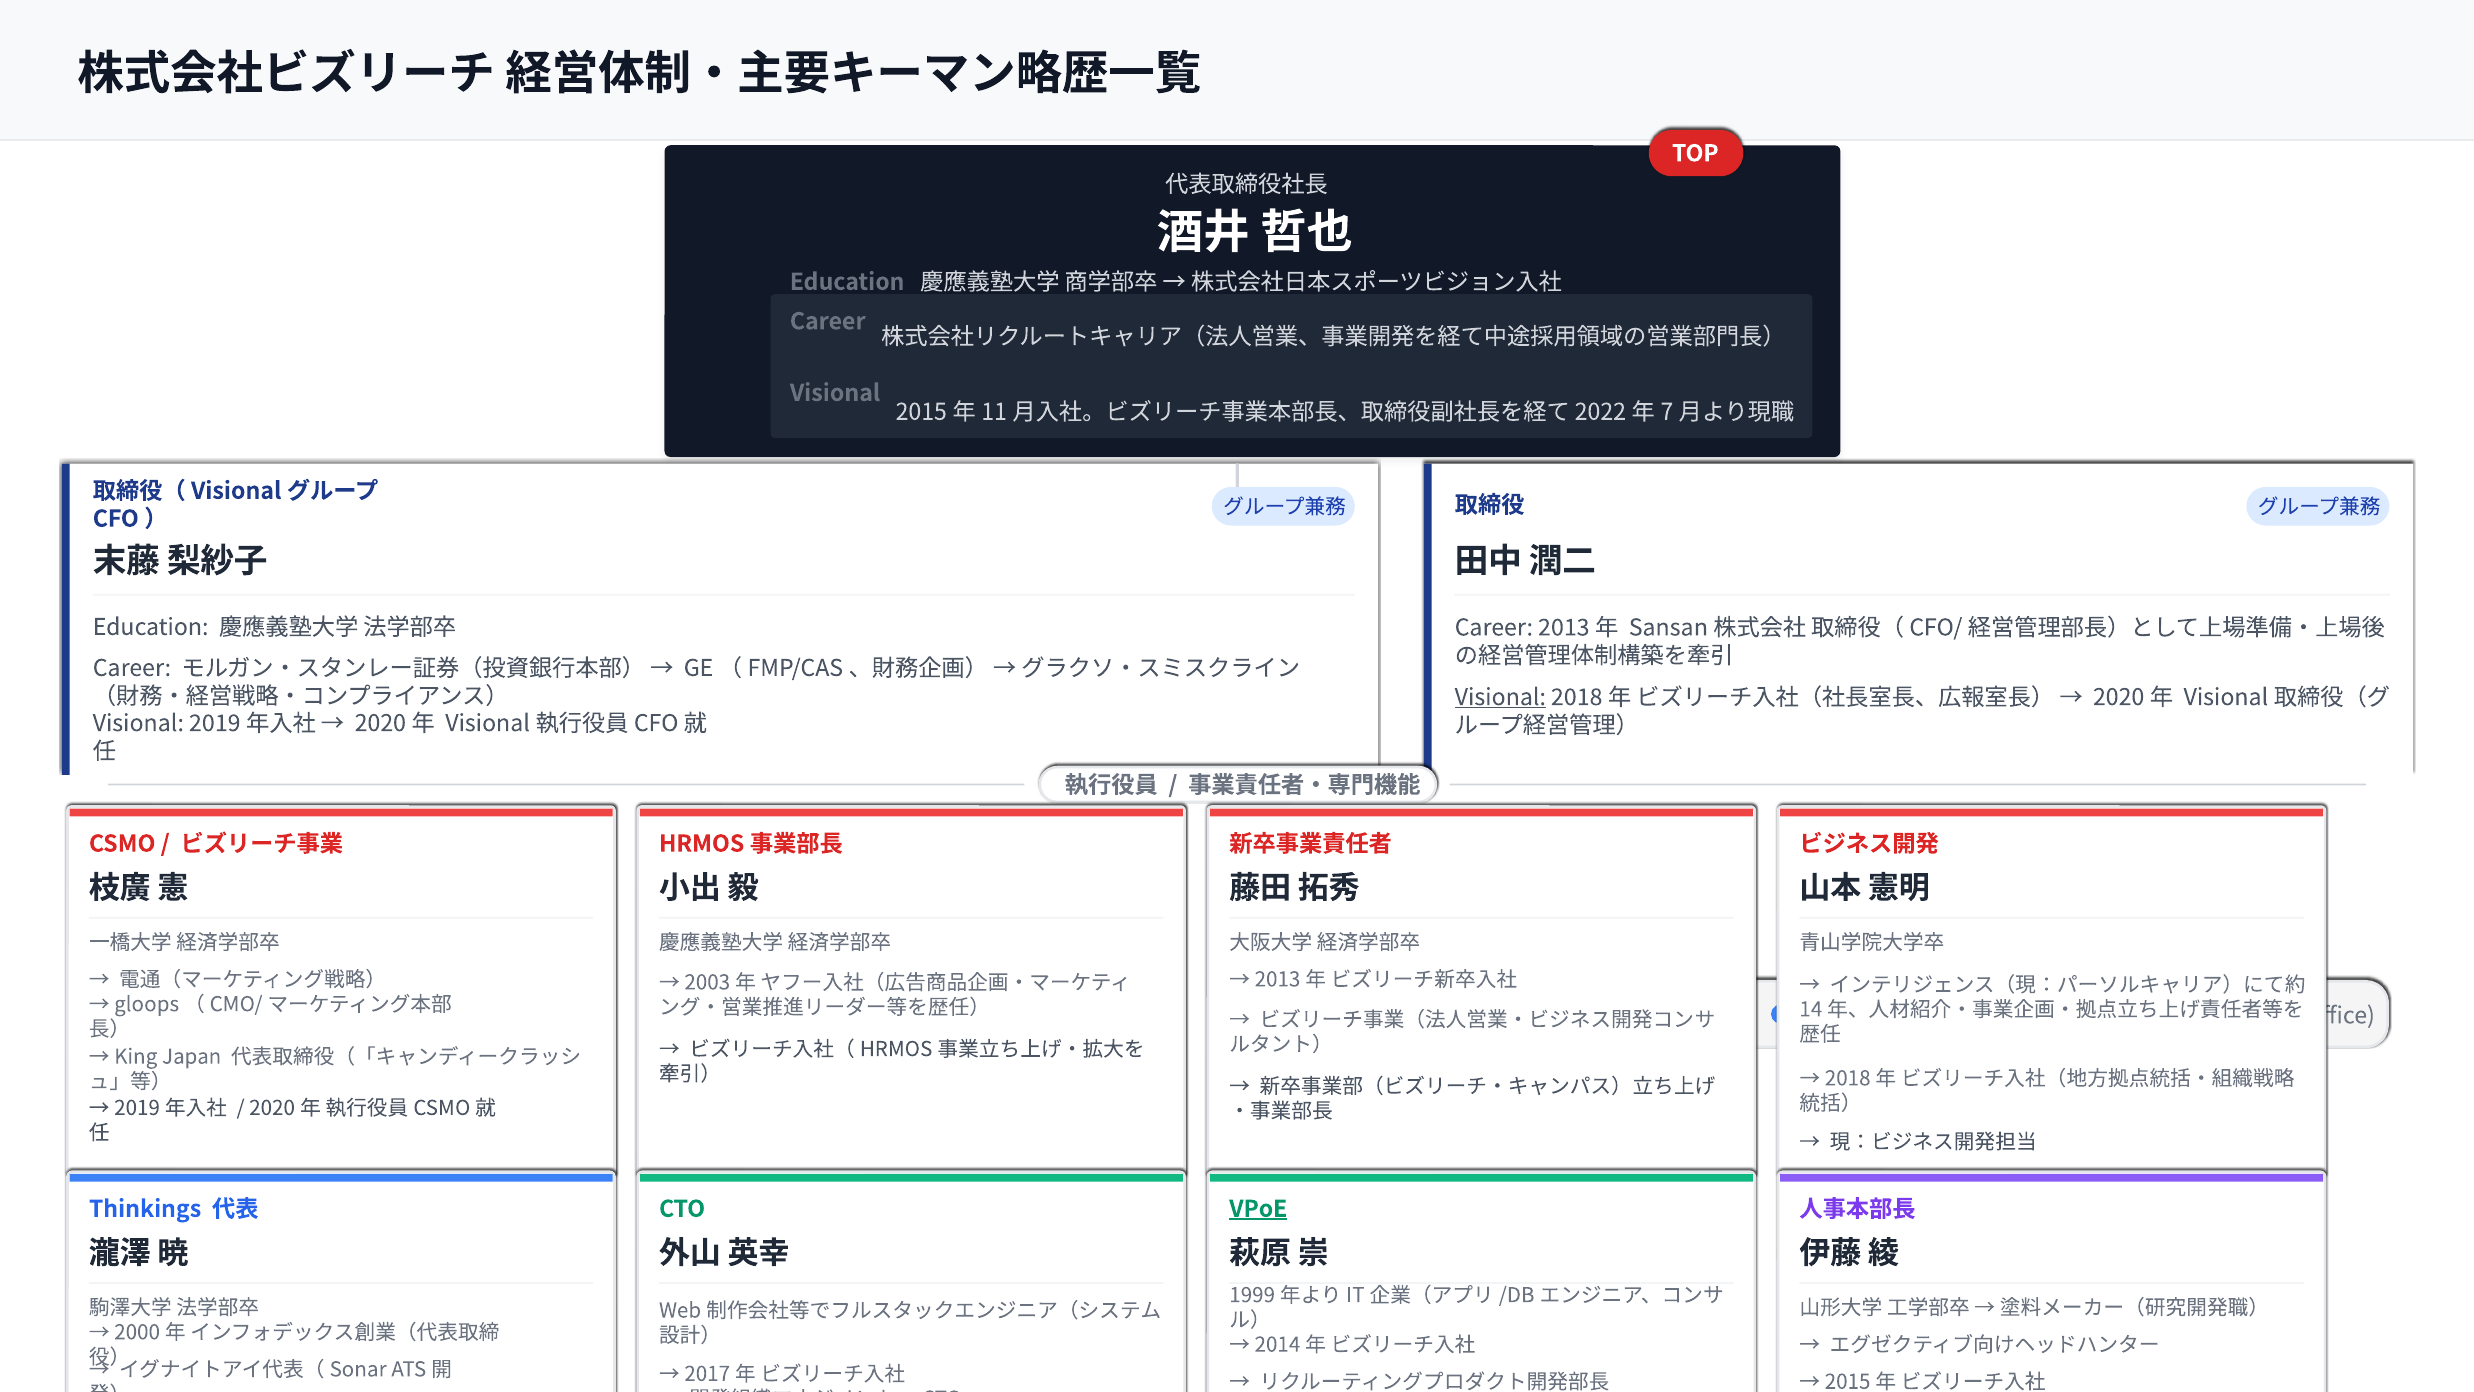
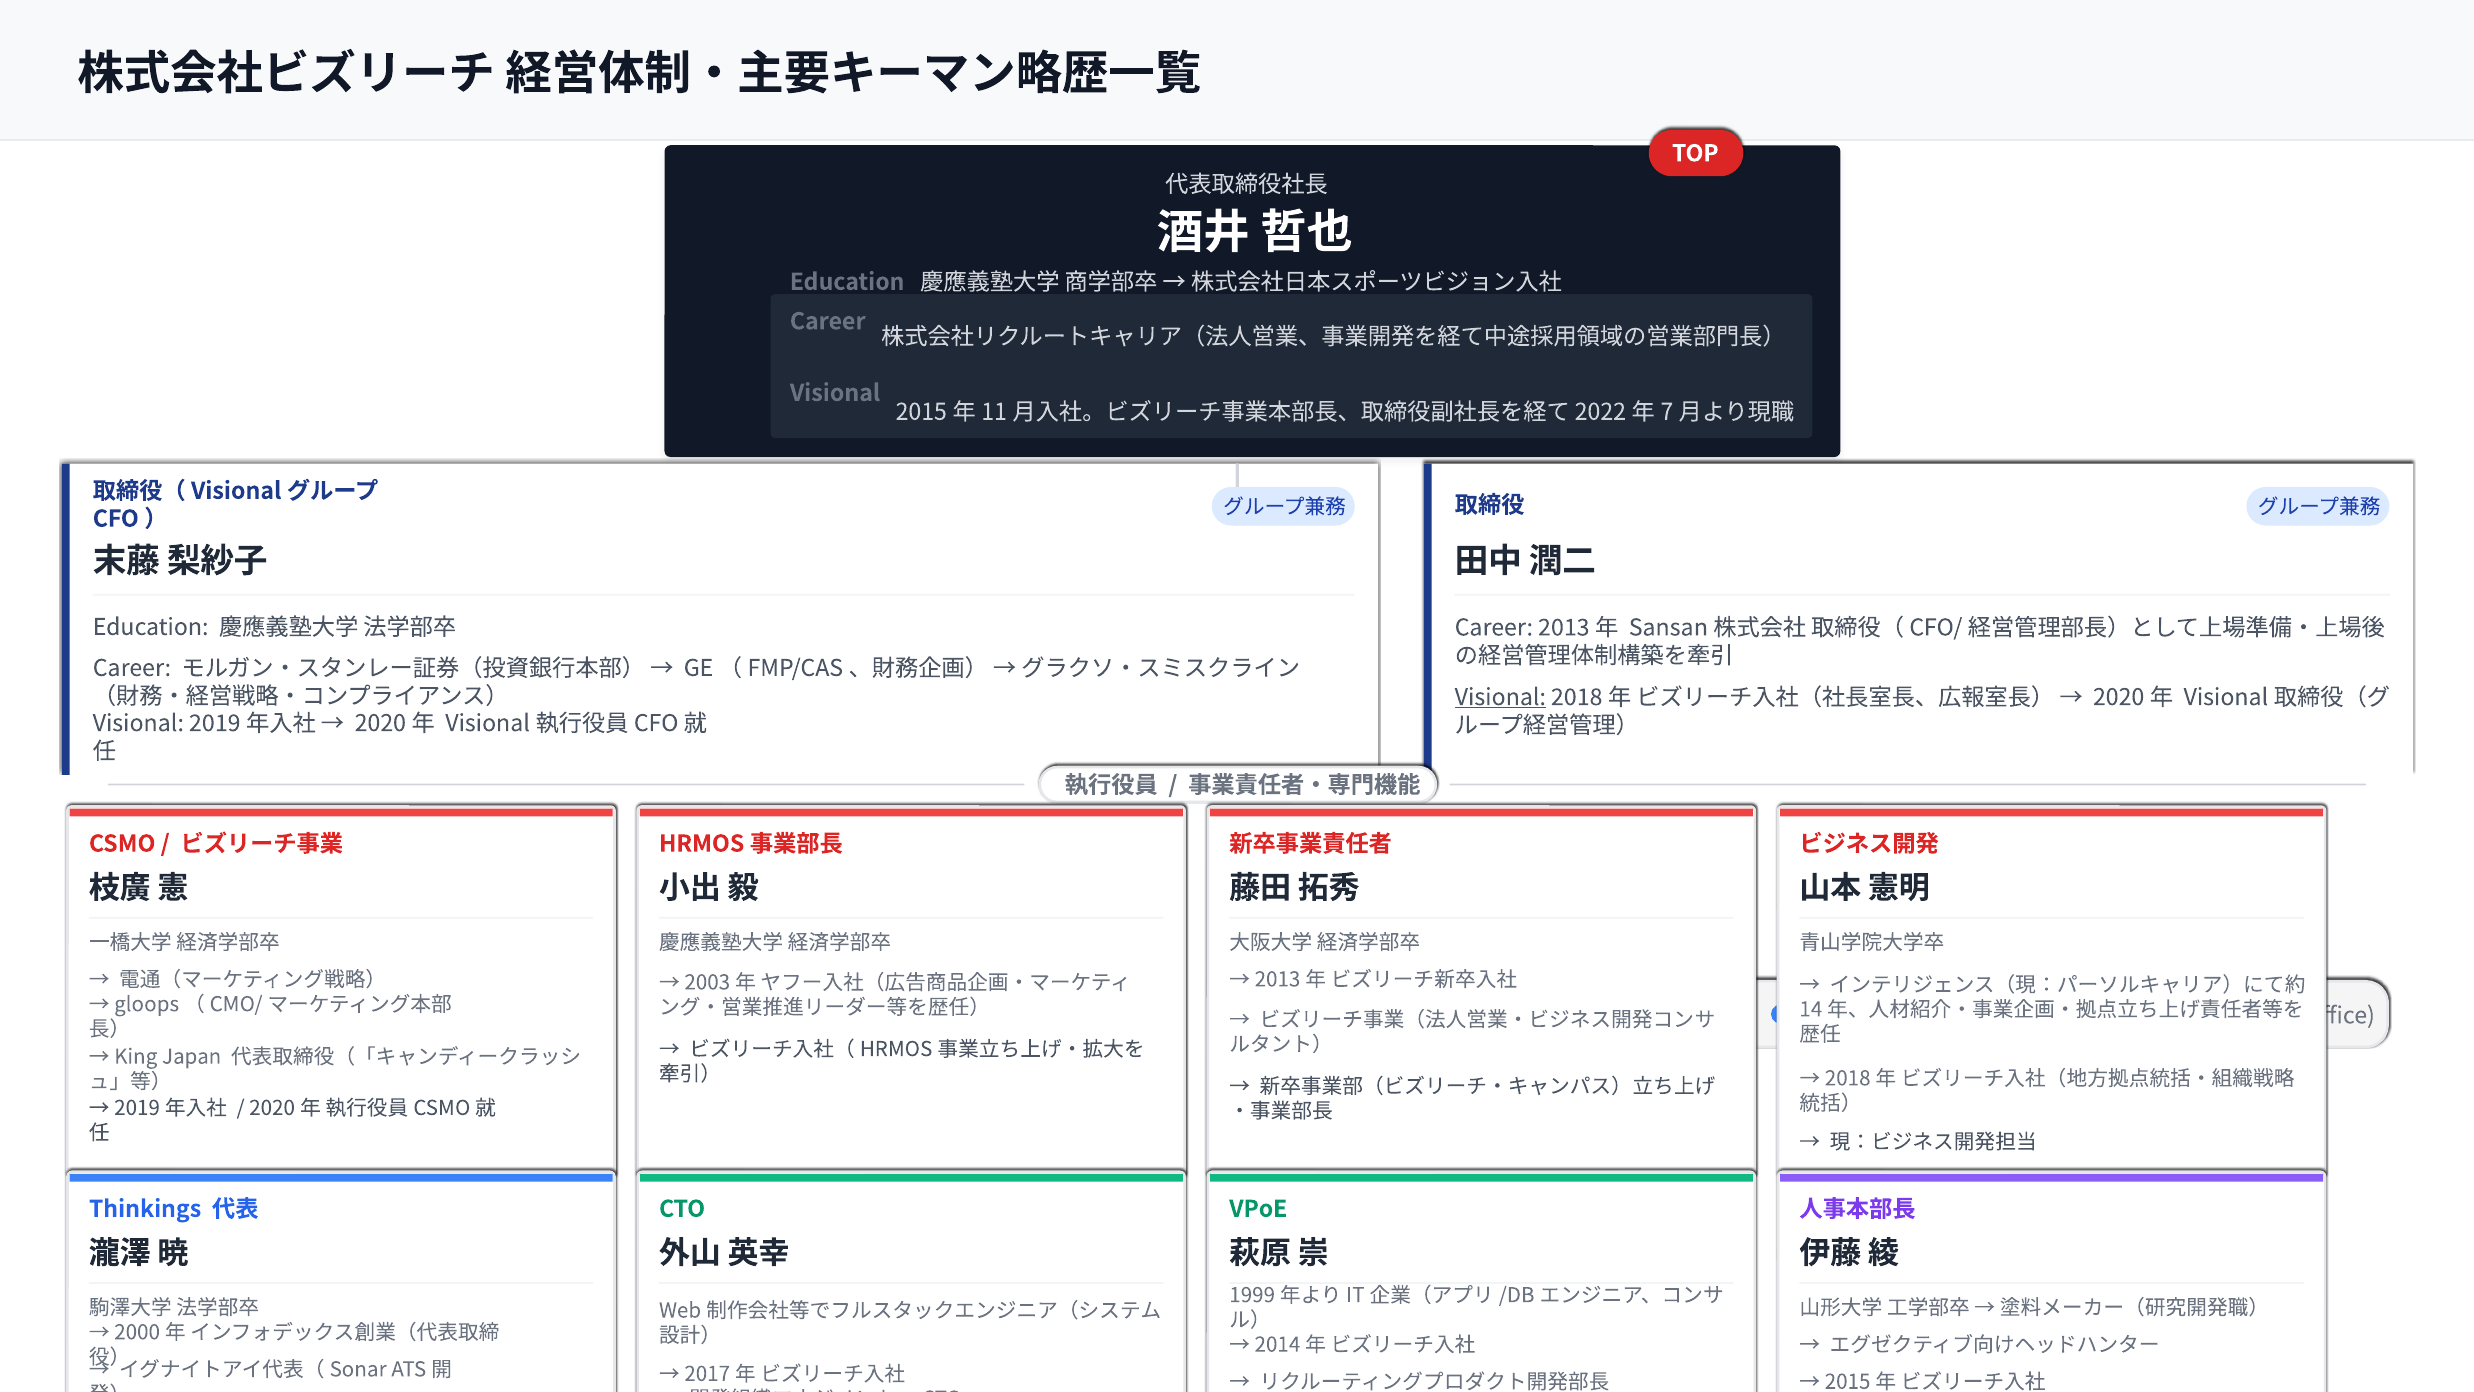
VPoE underline: present -> none
